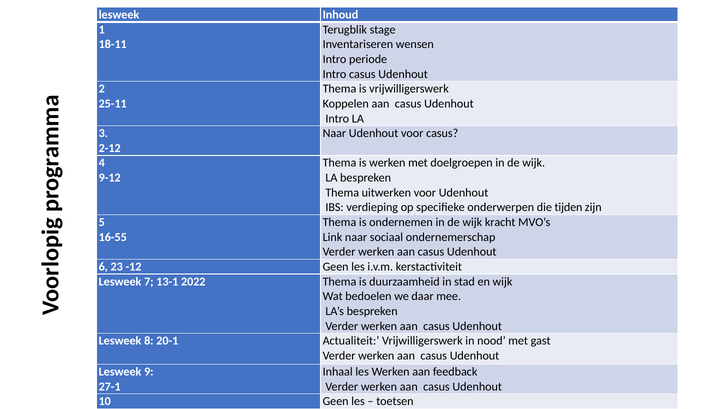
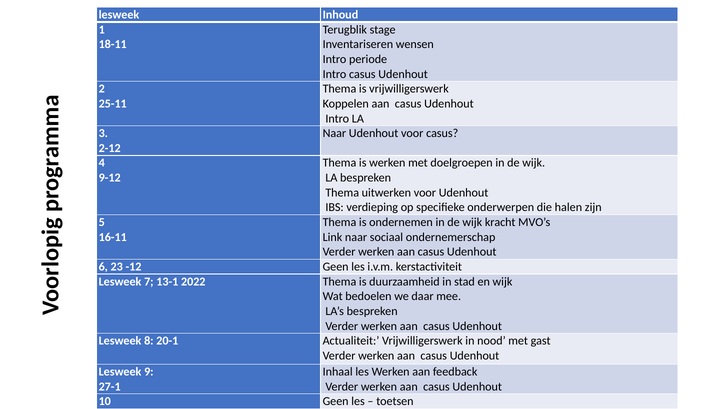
tijden: tijden -> halen
16-55: 16-55 -> 16-11
